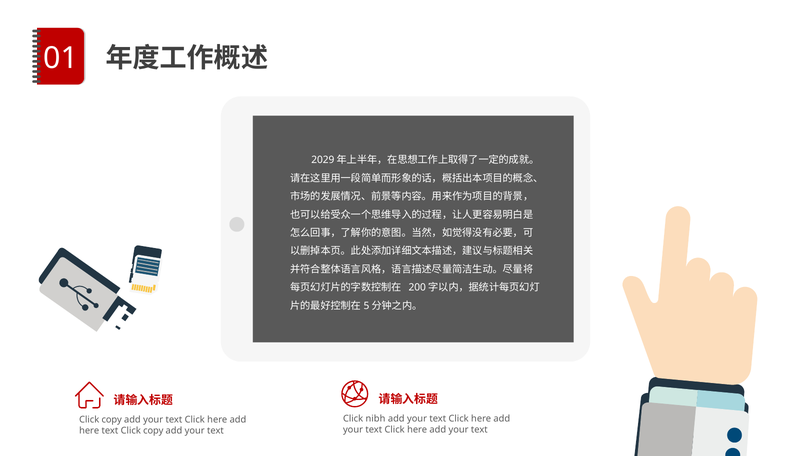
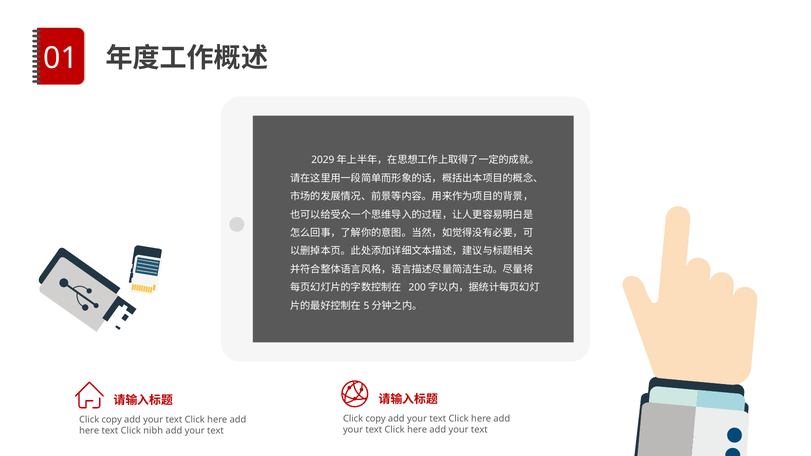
nibh at (375, 419): nibh -> copy
text Click copy: copy -> nibh
